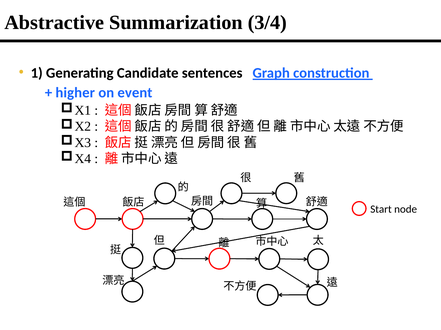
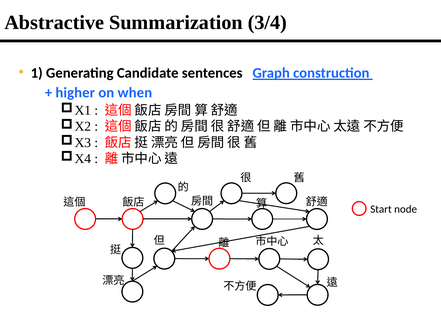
event: event -> when
